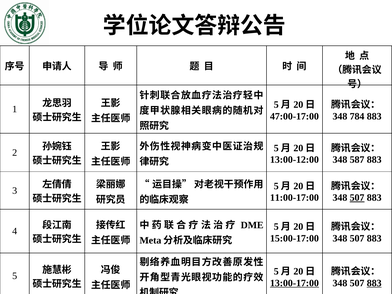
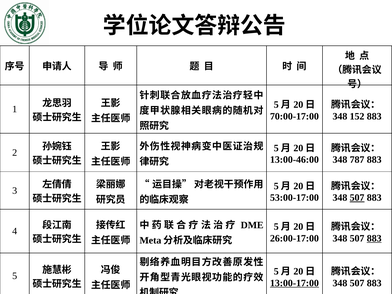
47:00-17:00: 47:00-17:00 -> 70:00-17:00
784: 784 -> 152
13:00-12:00: 13:00-12:00 -> 13:00-46:00
587: 587 -> 787
11:00-17:00: 11:00-17:00 -> 53:00-17:00
15:00-17:00: 15:00-17:00 -> 26:00-17:00
883 at (374, 238) underline: none -> present
883 at (374, 283) underline: present -> none
